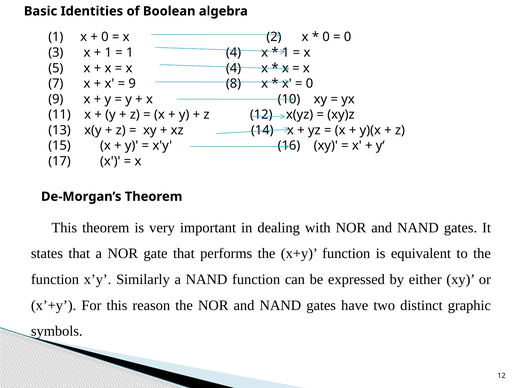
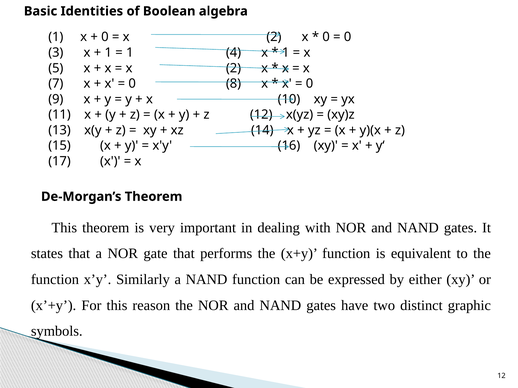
4 at (234, 68): 4 -> 2
9 at (132, 84): 9 -> 0
